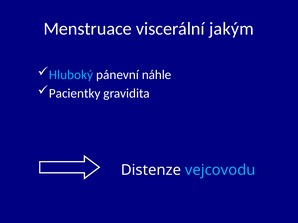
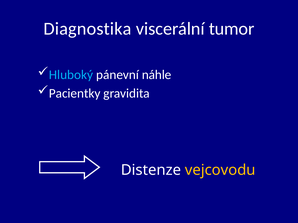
Menstruace: Menstruace -> Diagnostika
jakým: jakým -> tumor
vejcovodu colour: light blue -> yellow
